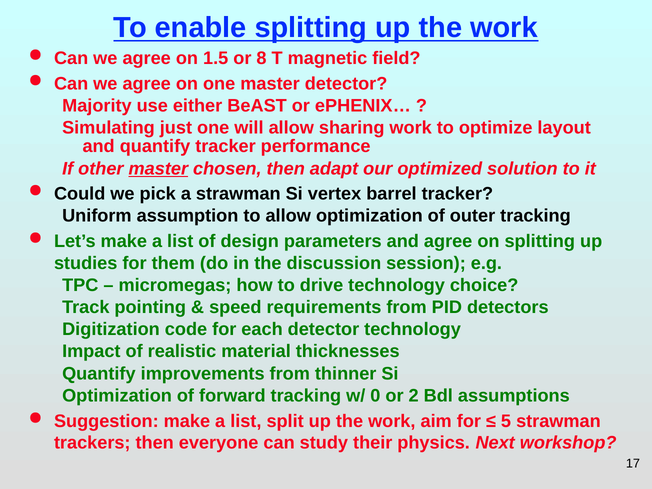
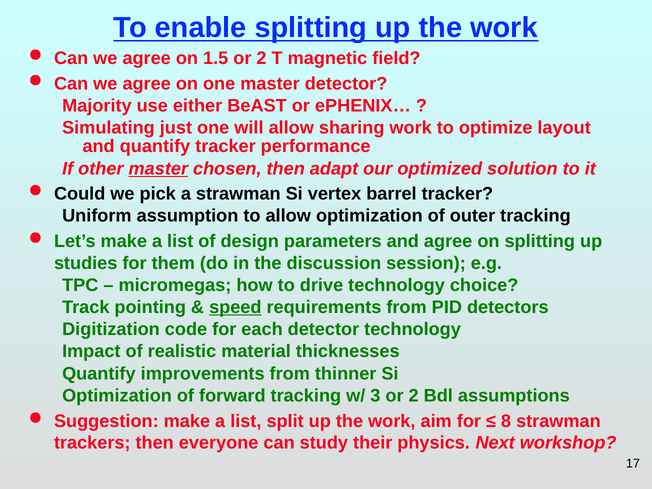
1.5 or 8: 8 -> 2
speed underline: none -> present
0: 0 -> 3
5: 5 -> 8
